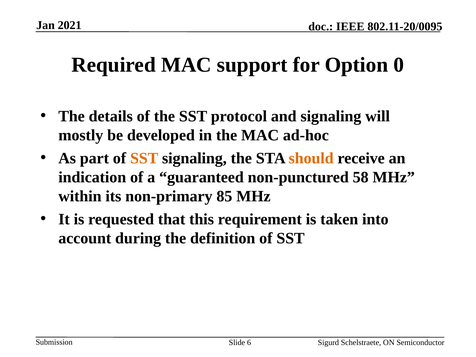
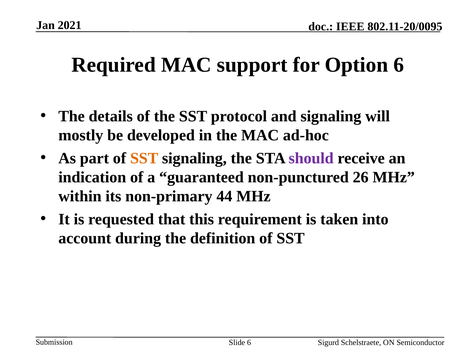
Option 0: 0 -> 6
should colour: orange -> purple
58: 58 -> 26
85: 85 -> 44
